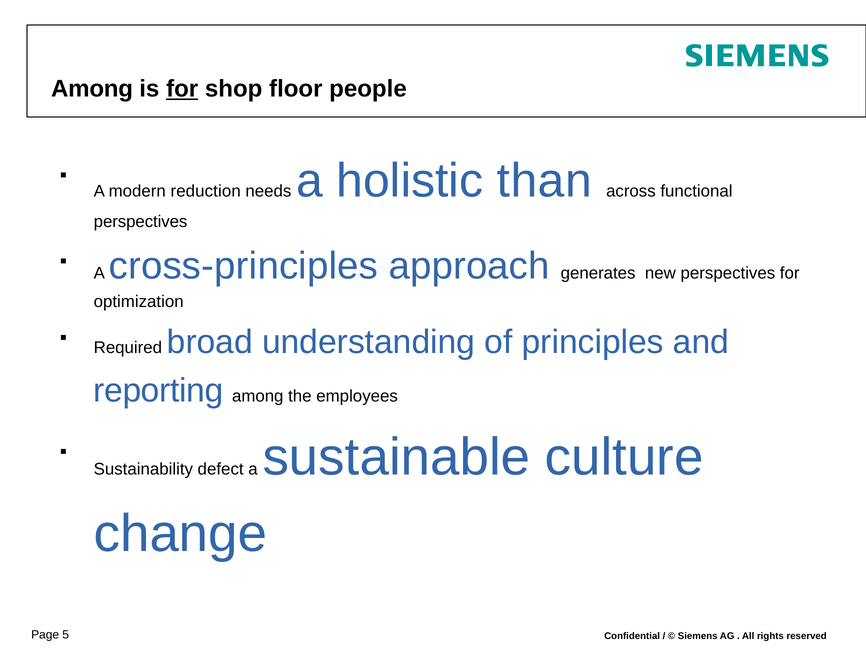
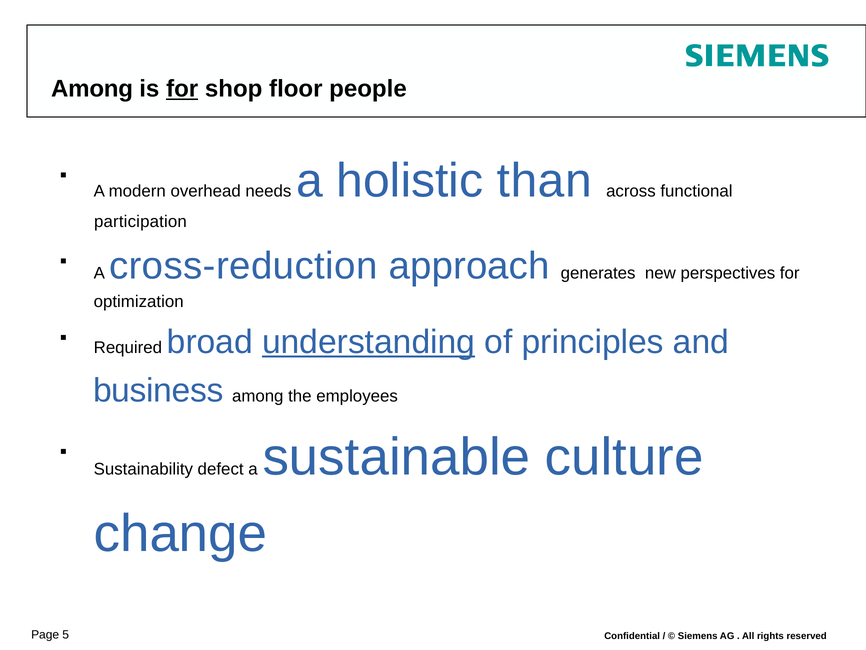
reduction: reduction -> overhead
perspectives at (141, 221): perspectives -> participation
cross-principles: cross-principles -> cross-reduction
understanding underline: none -> present
reporting: reporting -> business
